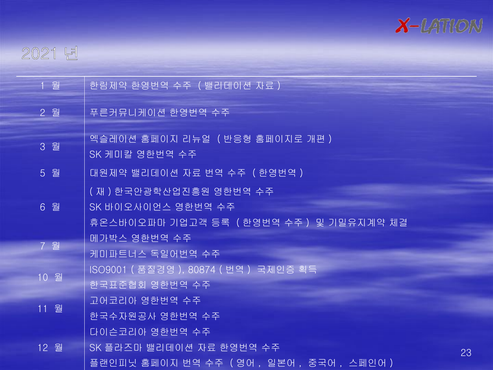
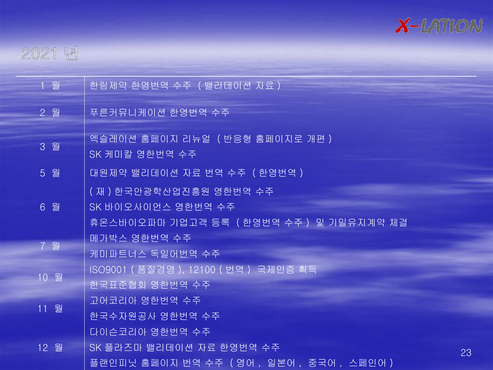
80874: 80874 -> 12100
